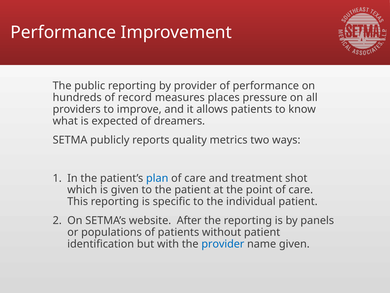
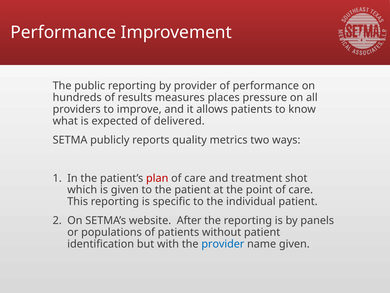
record: record -> results
dreamers: dreamers -> delivered
plan colour: blue -> red
